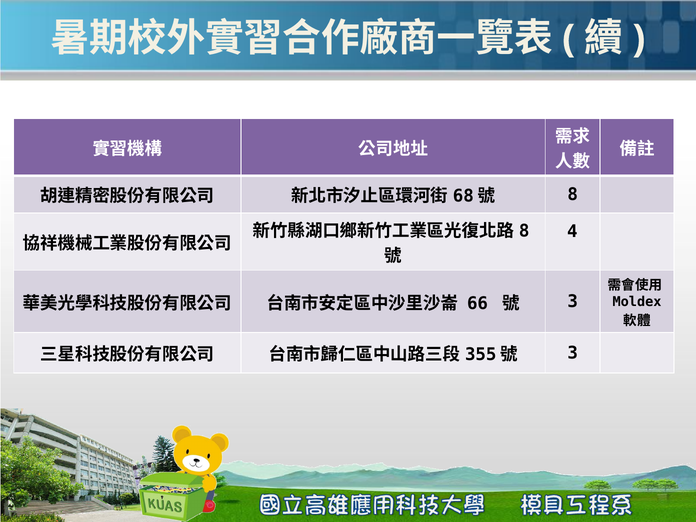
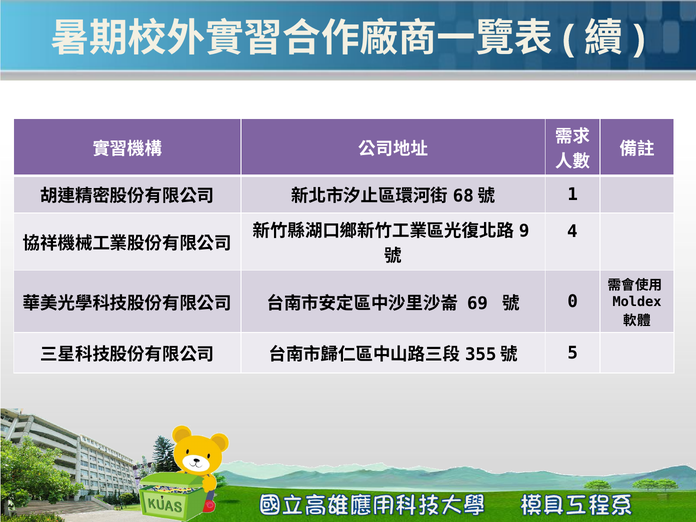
8 at (573, 195): 8 -> 1
8 at (524, 231): 8 -> 9
66: 66 -> 69
3 at (573, 302): 3 -> 0
3 at (573, 353): 3 -> 5
